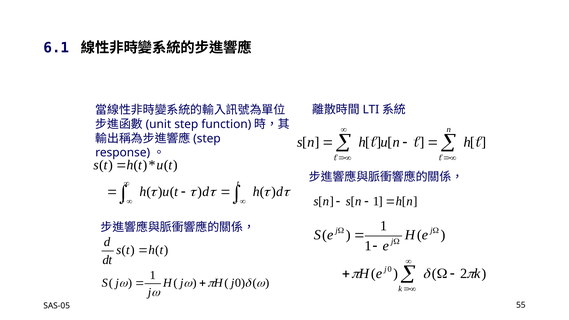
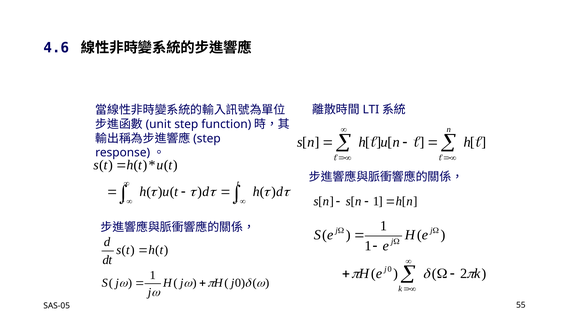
6.1: 6.1 -> 4.6
